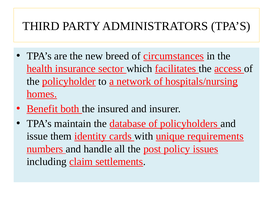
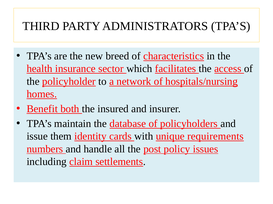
circumstances: circumstances -> characteristics
